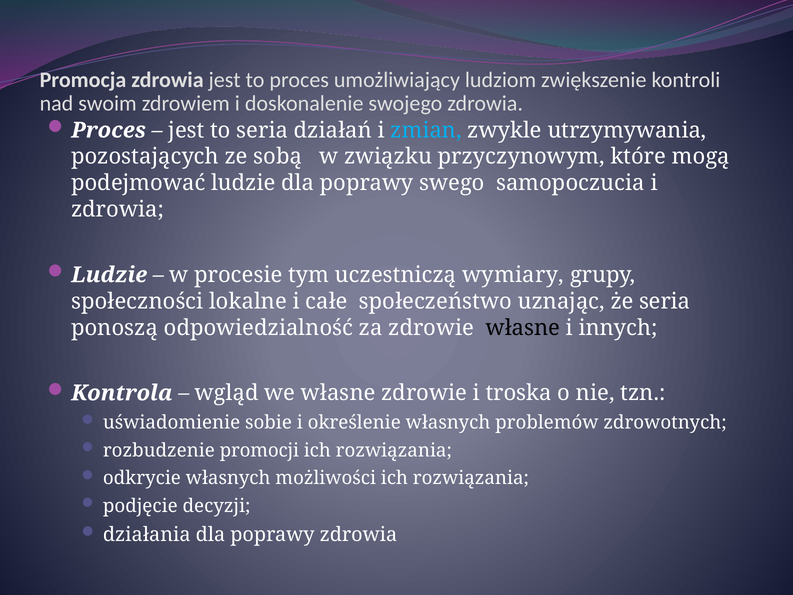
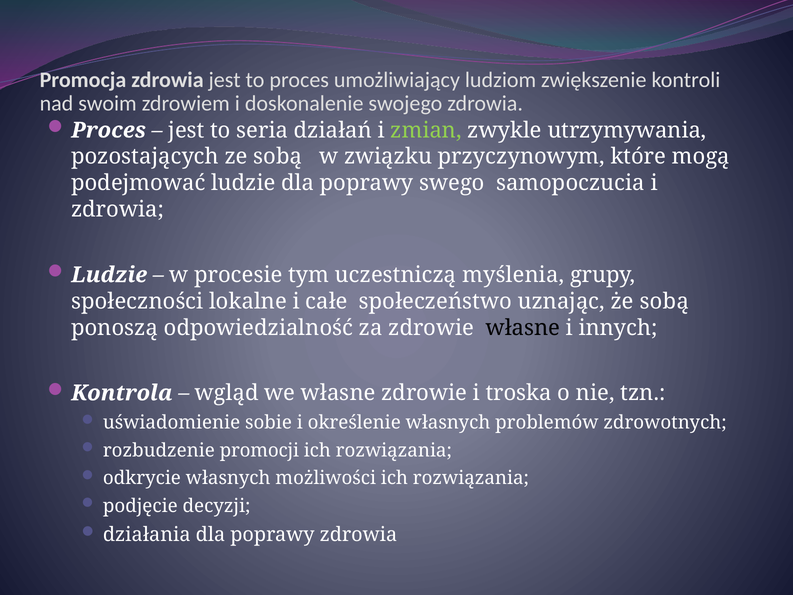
zmian colour: light blue -> light green
wymiary: wymiary -> myślenia
że seria: seria -> sobą
